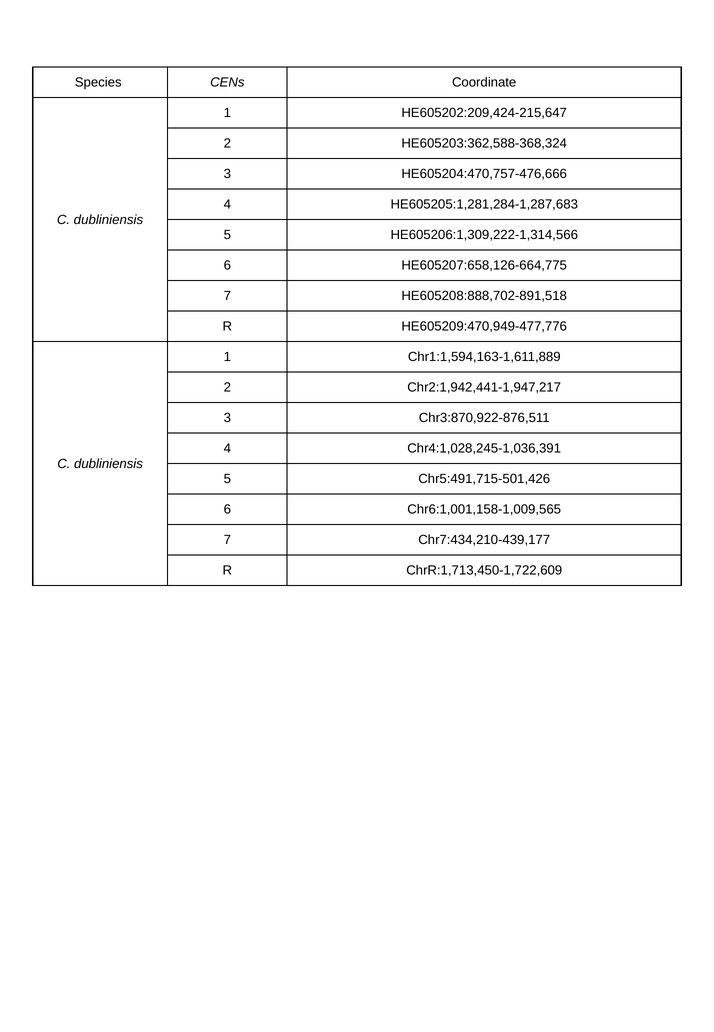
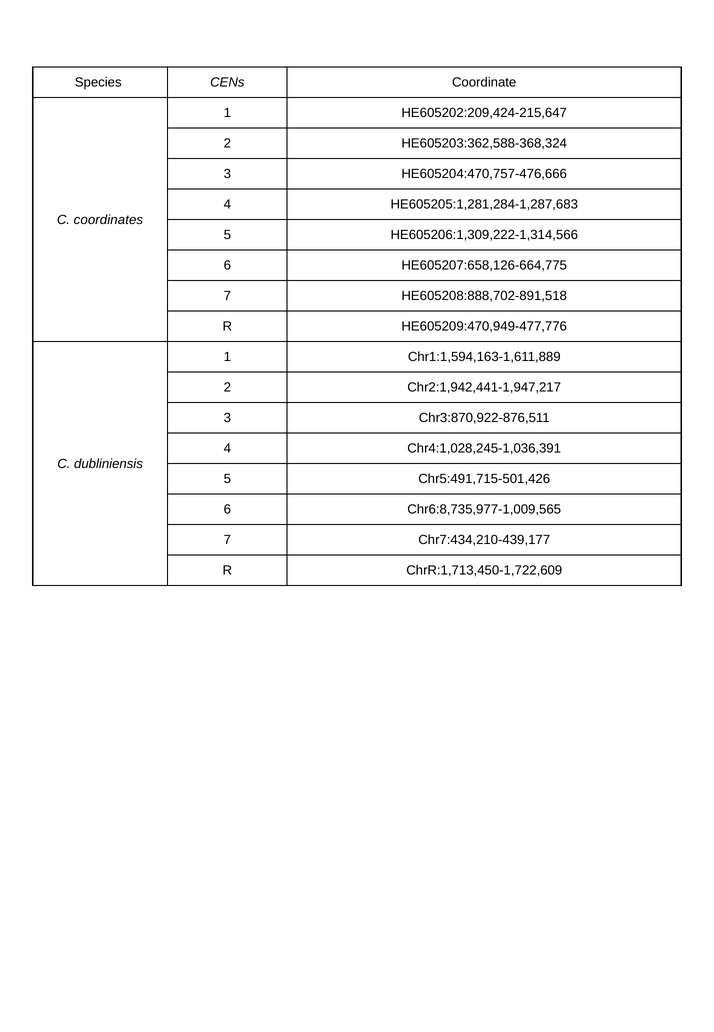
dubliniensis at (108, 220): dubliniensis -> coordinates
Chr6:1,001,158-1,009,565: Chr6:1,001,158-1,009,565 -> Chr6:8,735,977-1,009,565
